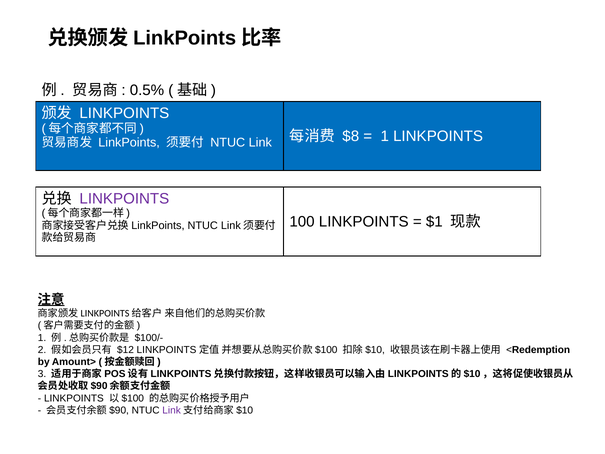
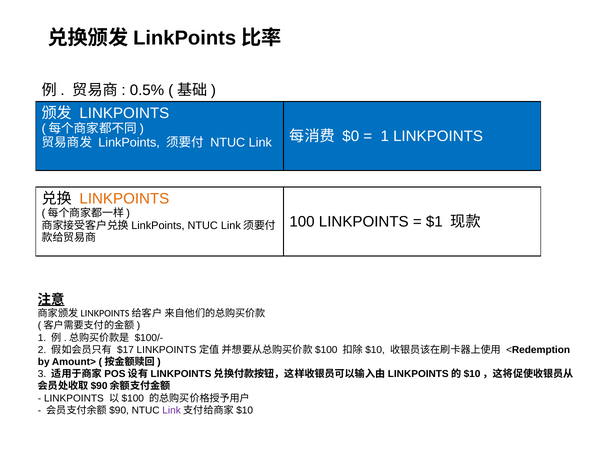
$8: $8 -> $0
LINKPOINTS at (124, 199) colour: purple -> orange
$12: $12 -> $17
